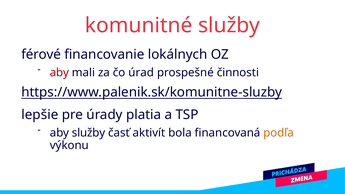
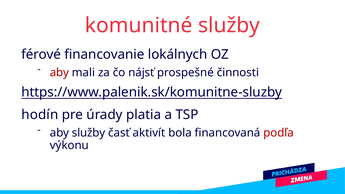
úrad: úrad -> nájsť
lepšie: lepšie -> hodín
podľa colour: orange -> red
